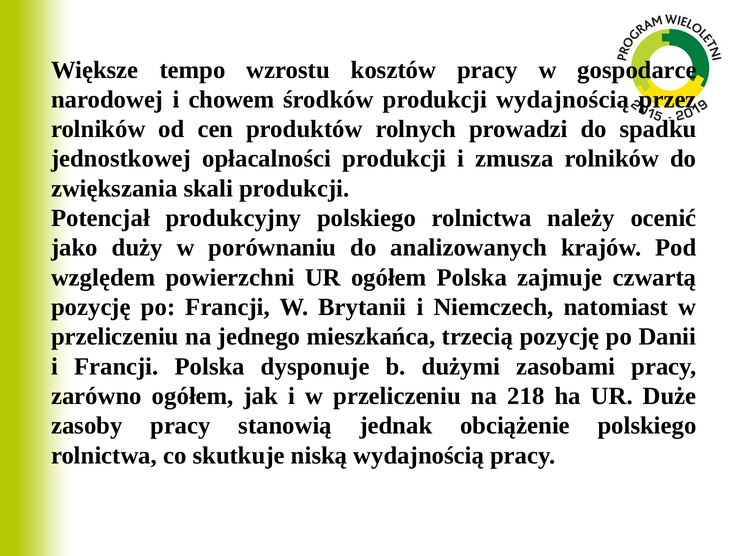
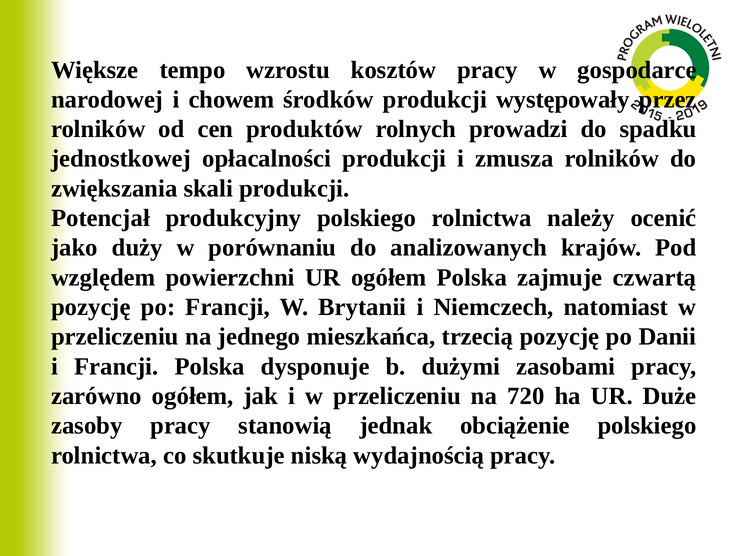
produkcji wydajnością: wydajnością -> występowały
218: 218 -> 720
